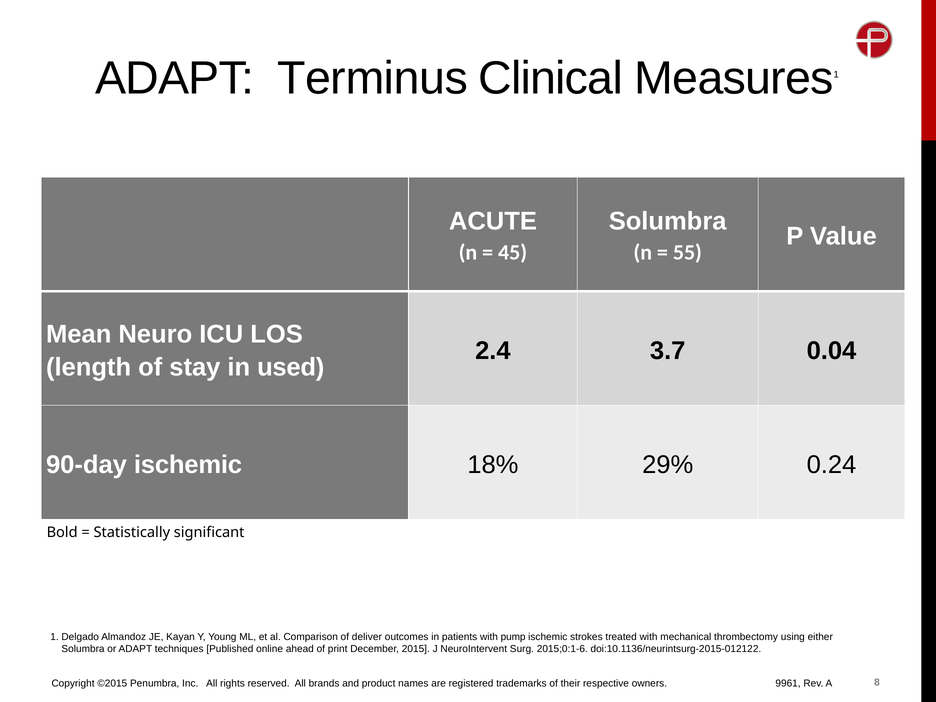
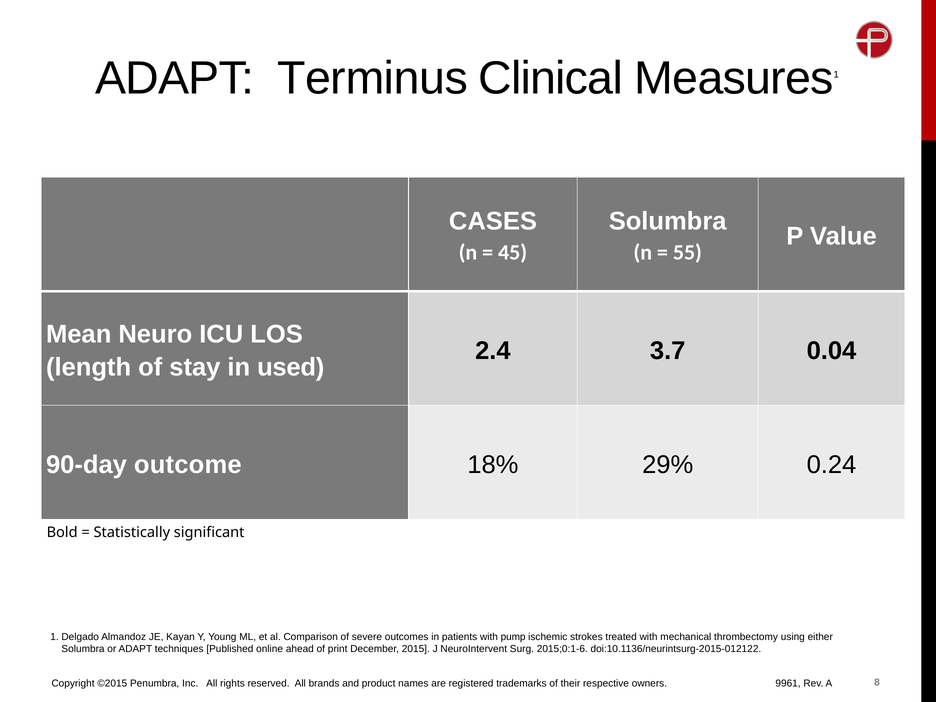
ACUTE: ACUTE -> CASES
90-day ischemic: ischemic -> outcome
deliver: deliver -> severe
